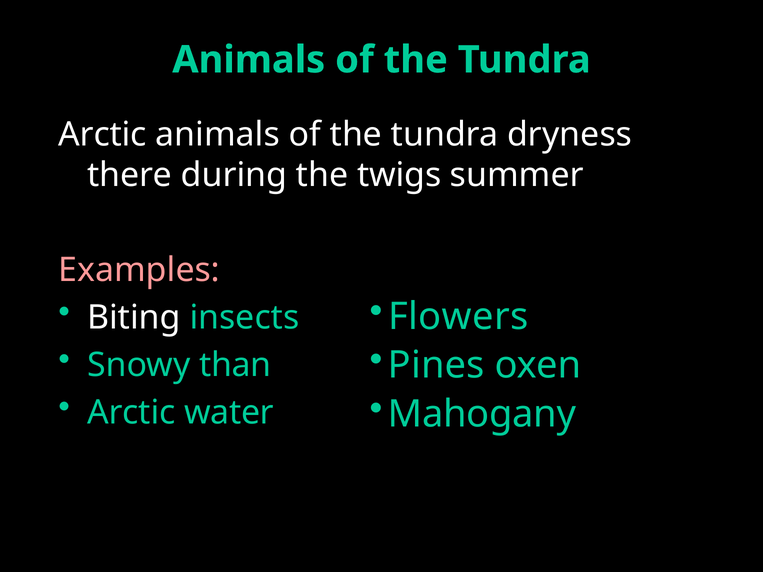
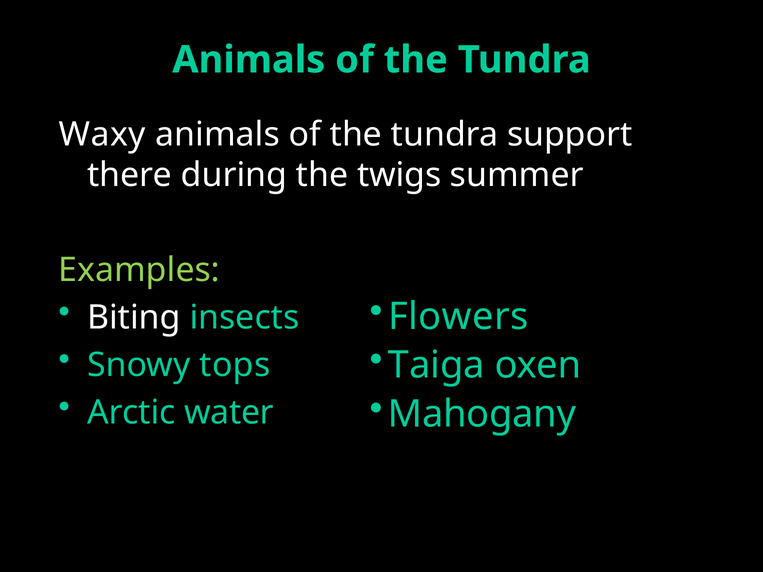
Arctic at (103, 135): Arctic -> Waxy
dryness: dryness -> support
Examples colour: pink -> light green
Pines: Pines -> Taiga
than: than -> tops
